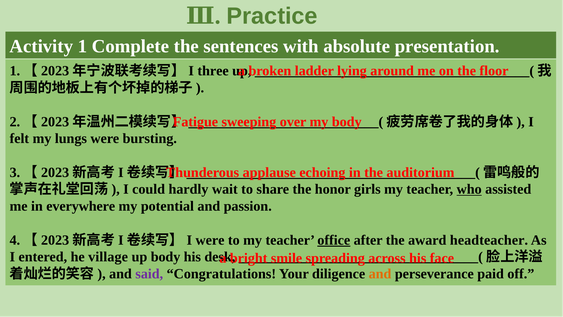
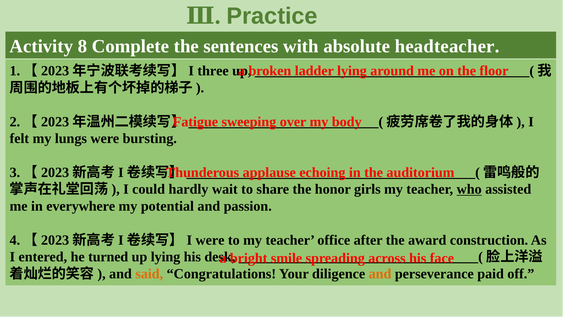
1: 1 -> 8
presentation: presentation -> headteacher
office underline: present -> none
headteacher: headteacher -> construction
village: village -> turned
up body: body -> lying
said colour: purple -> orange
